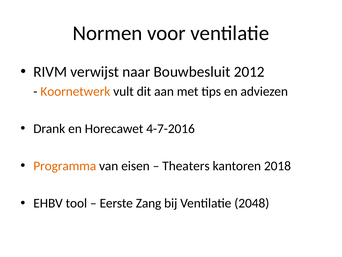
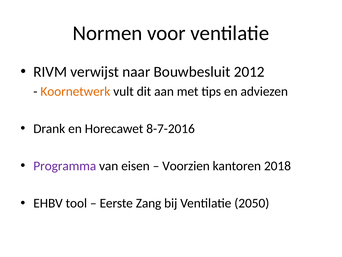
4-7-2016: 4-7-2016 -> 8-7-2016
Programma colour: orange -> purple
Theaters: Theaters -> Voorzien
2048: 2048 -> 2050
